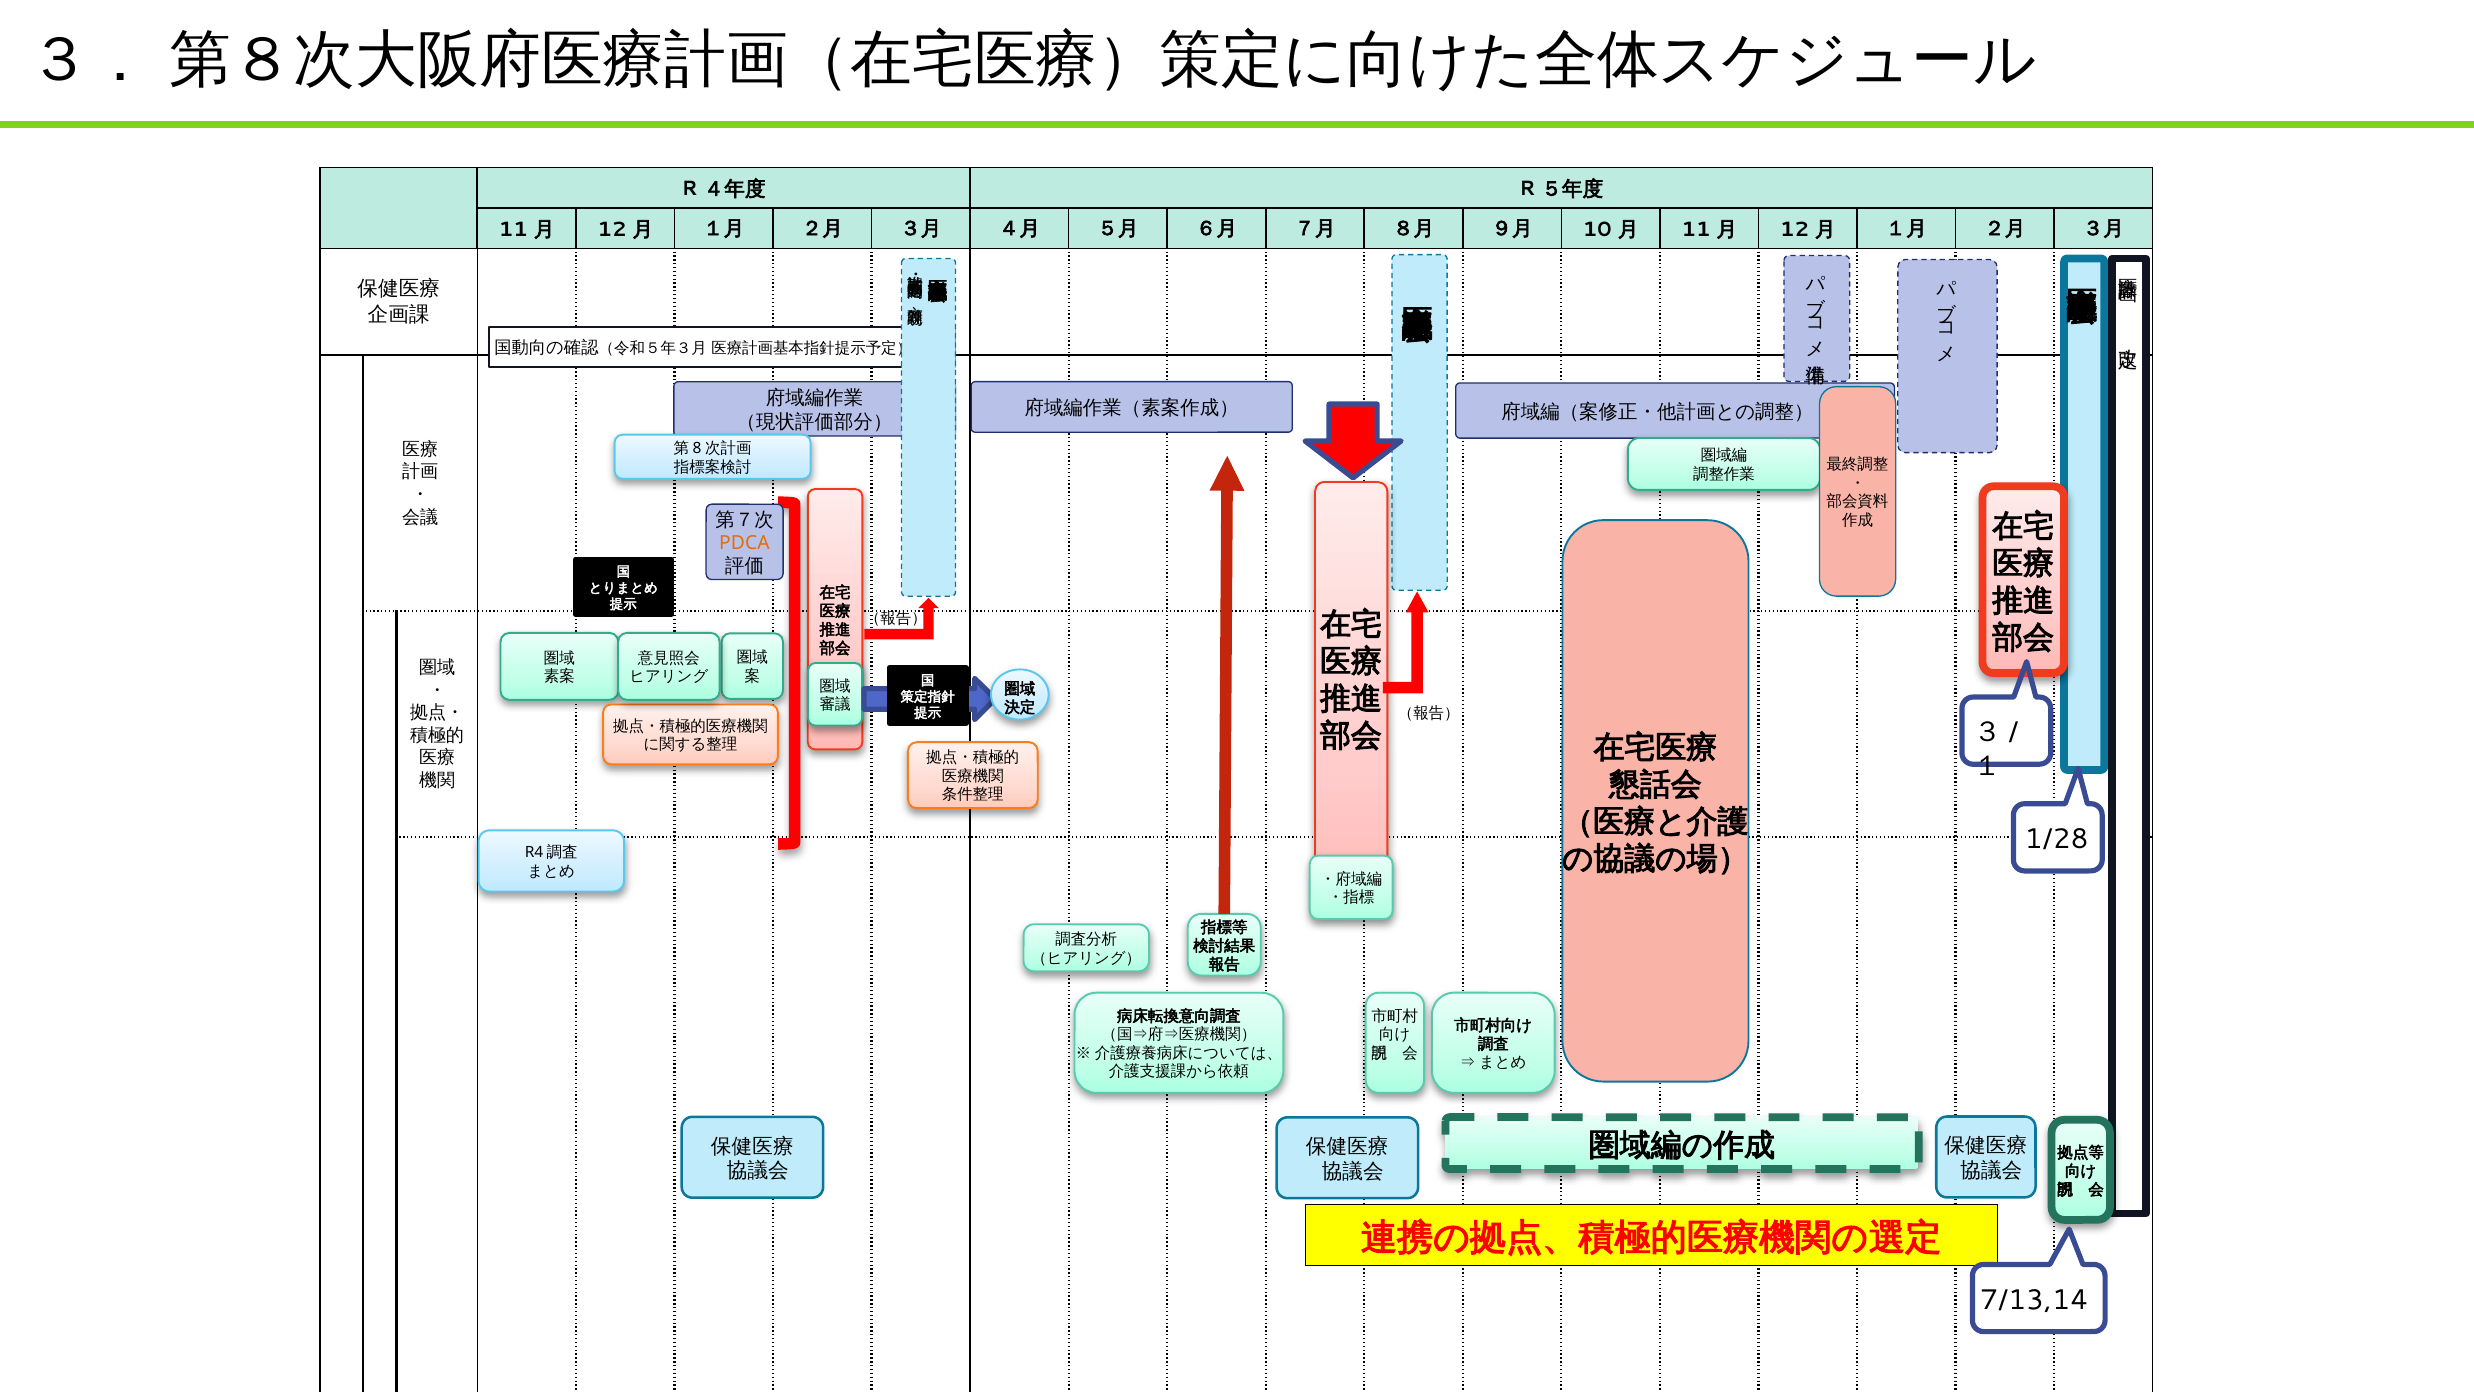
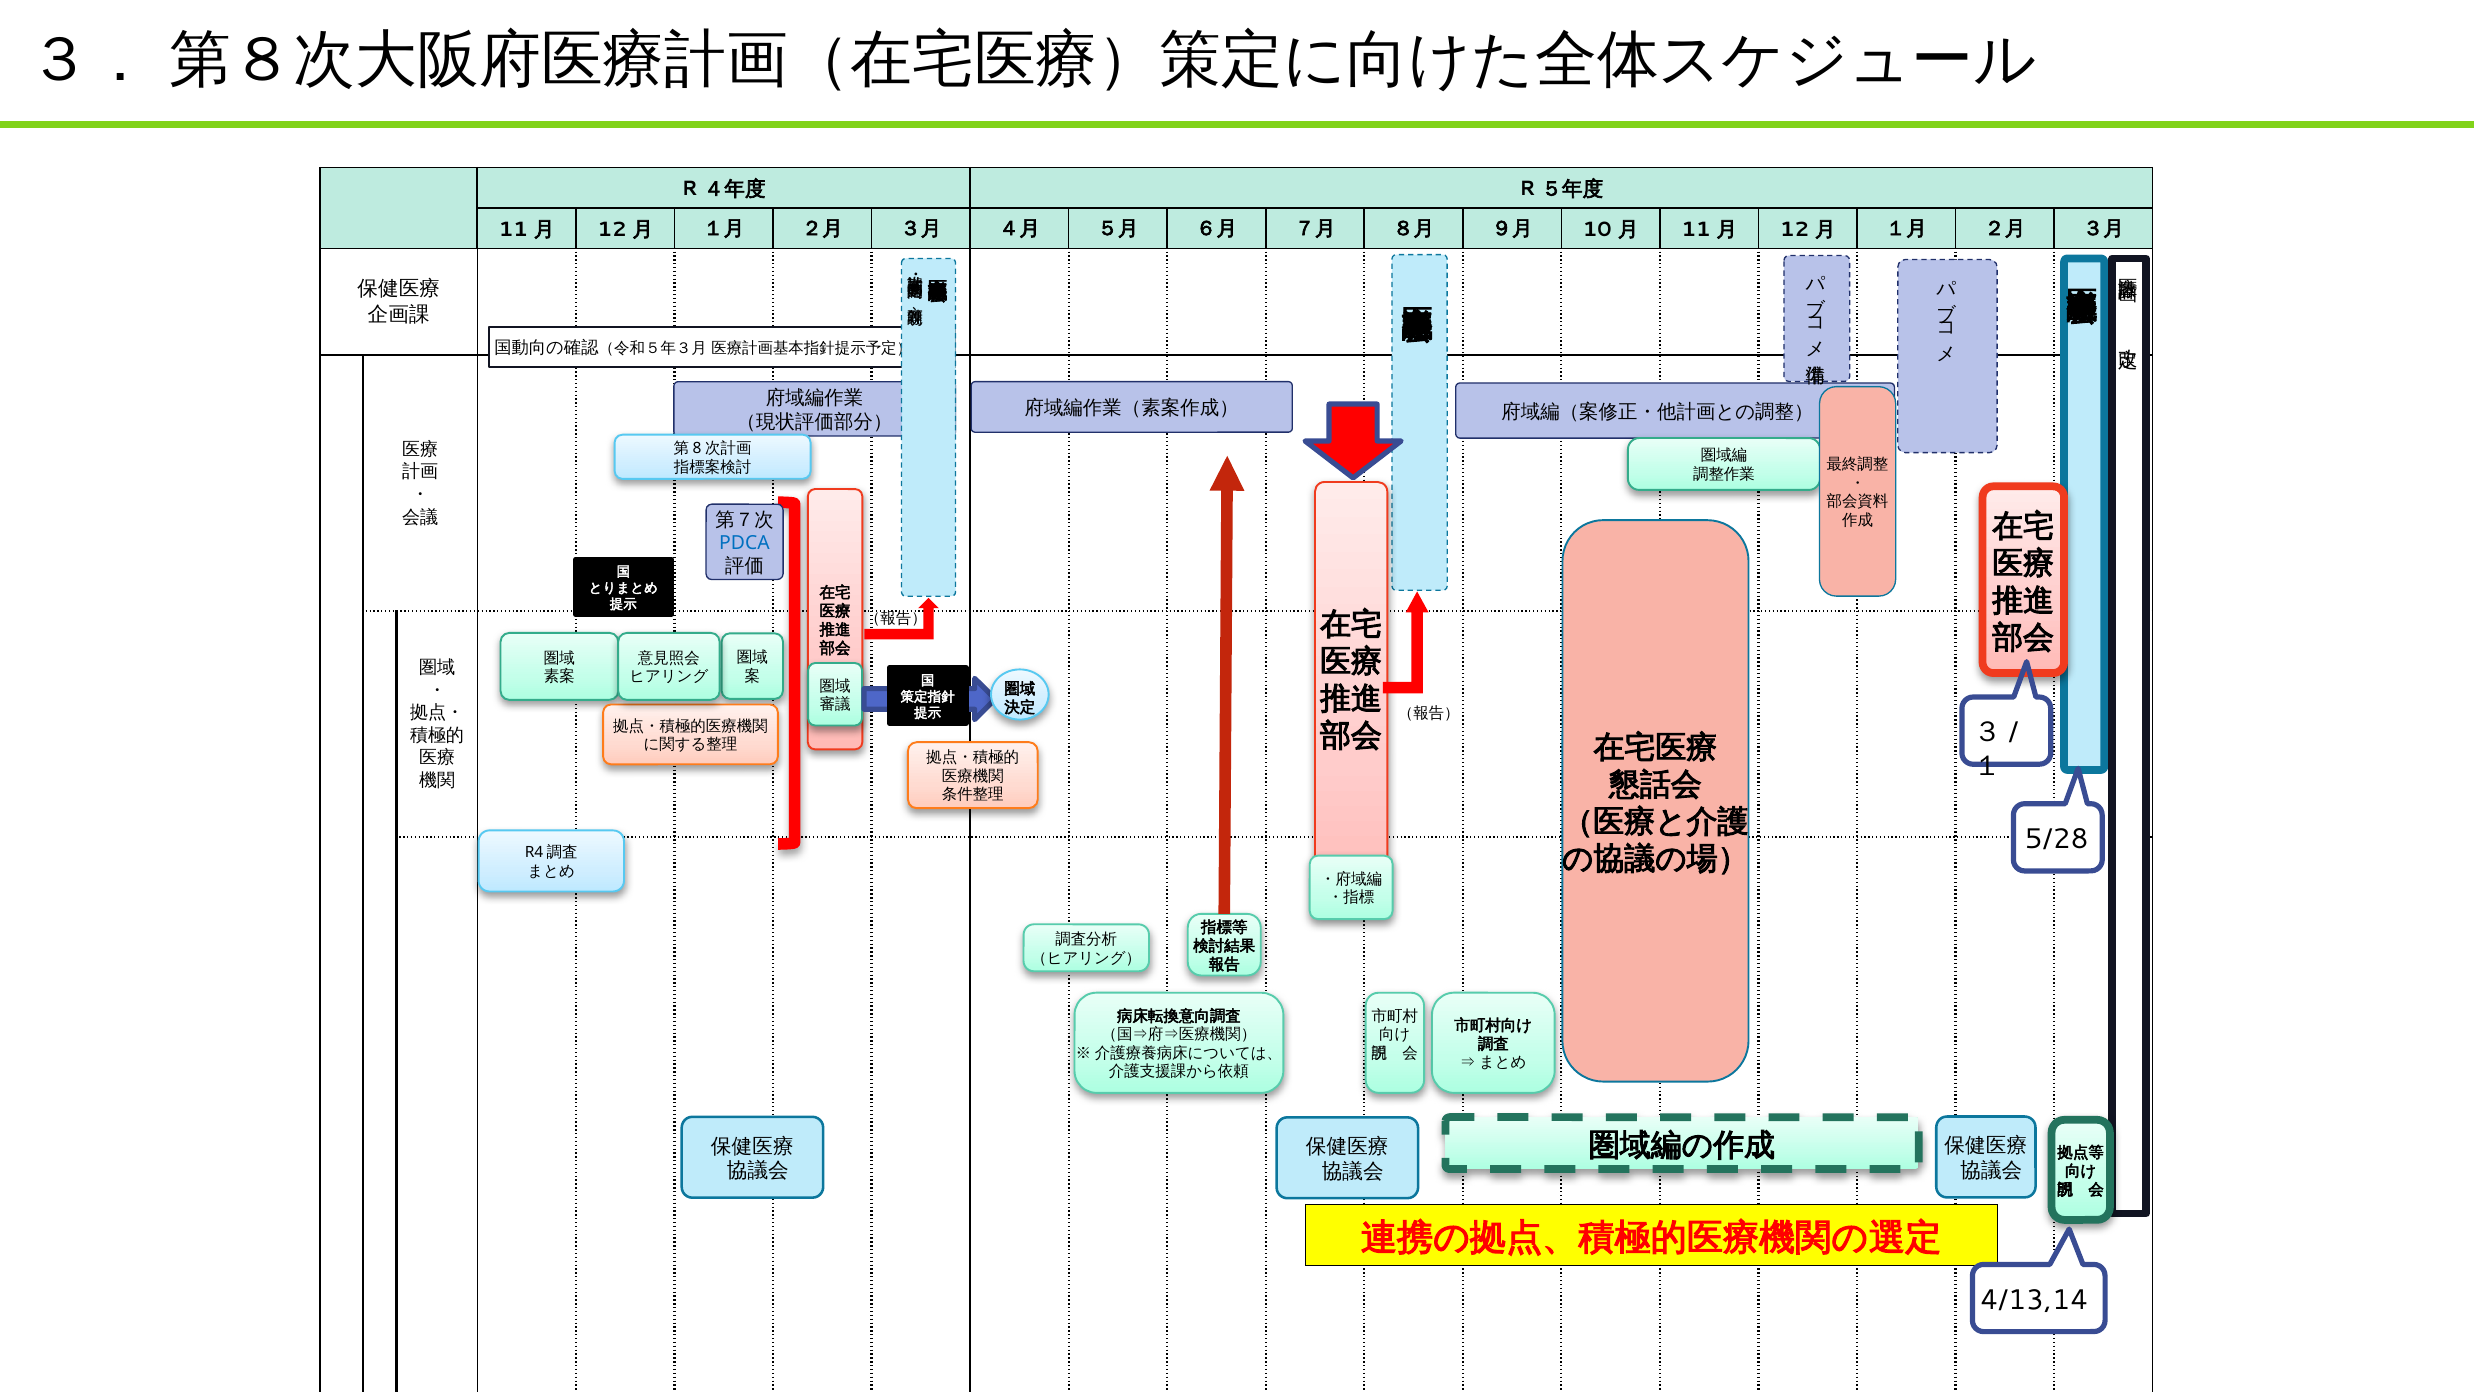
PDCA colour: orange -> blue
1/28: 1/28 -> 5/28
7/13,14: 7/13,14 -> 4/13,14
